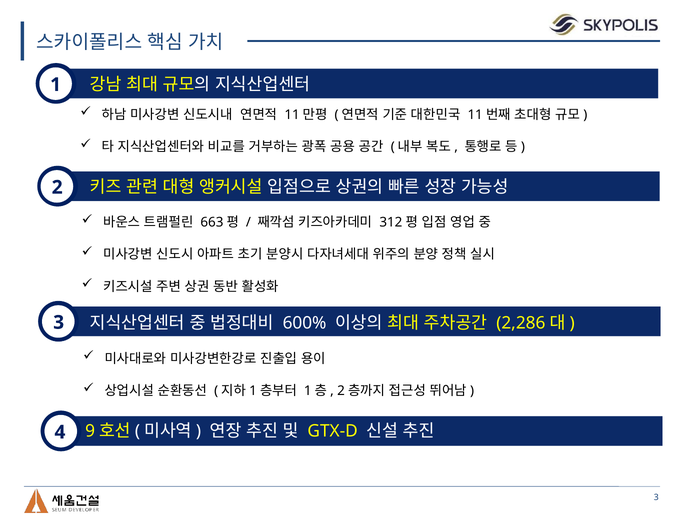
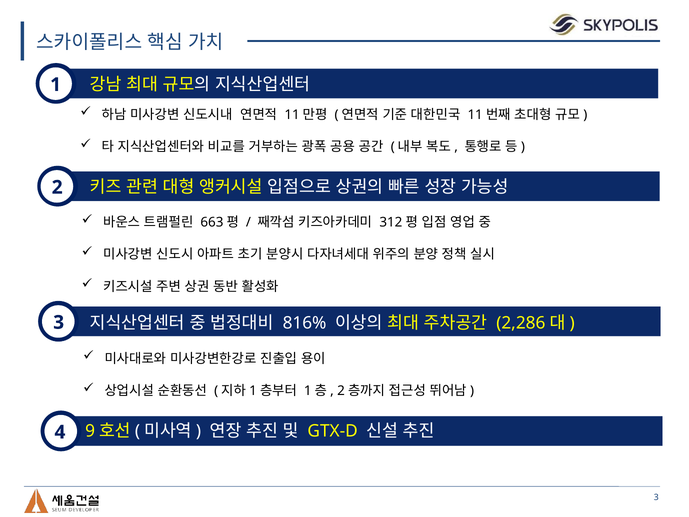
600%: 600% -> 816%
